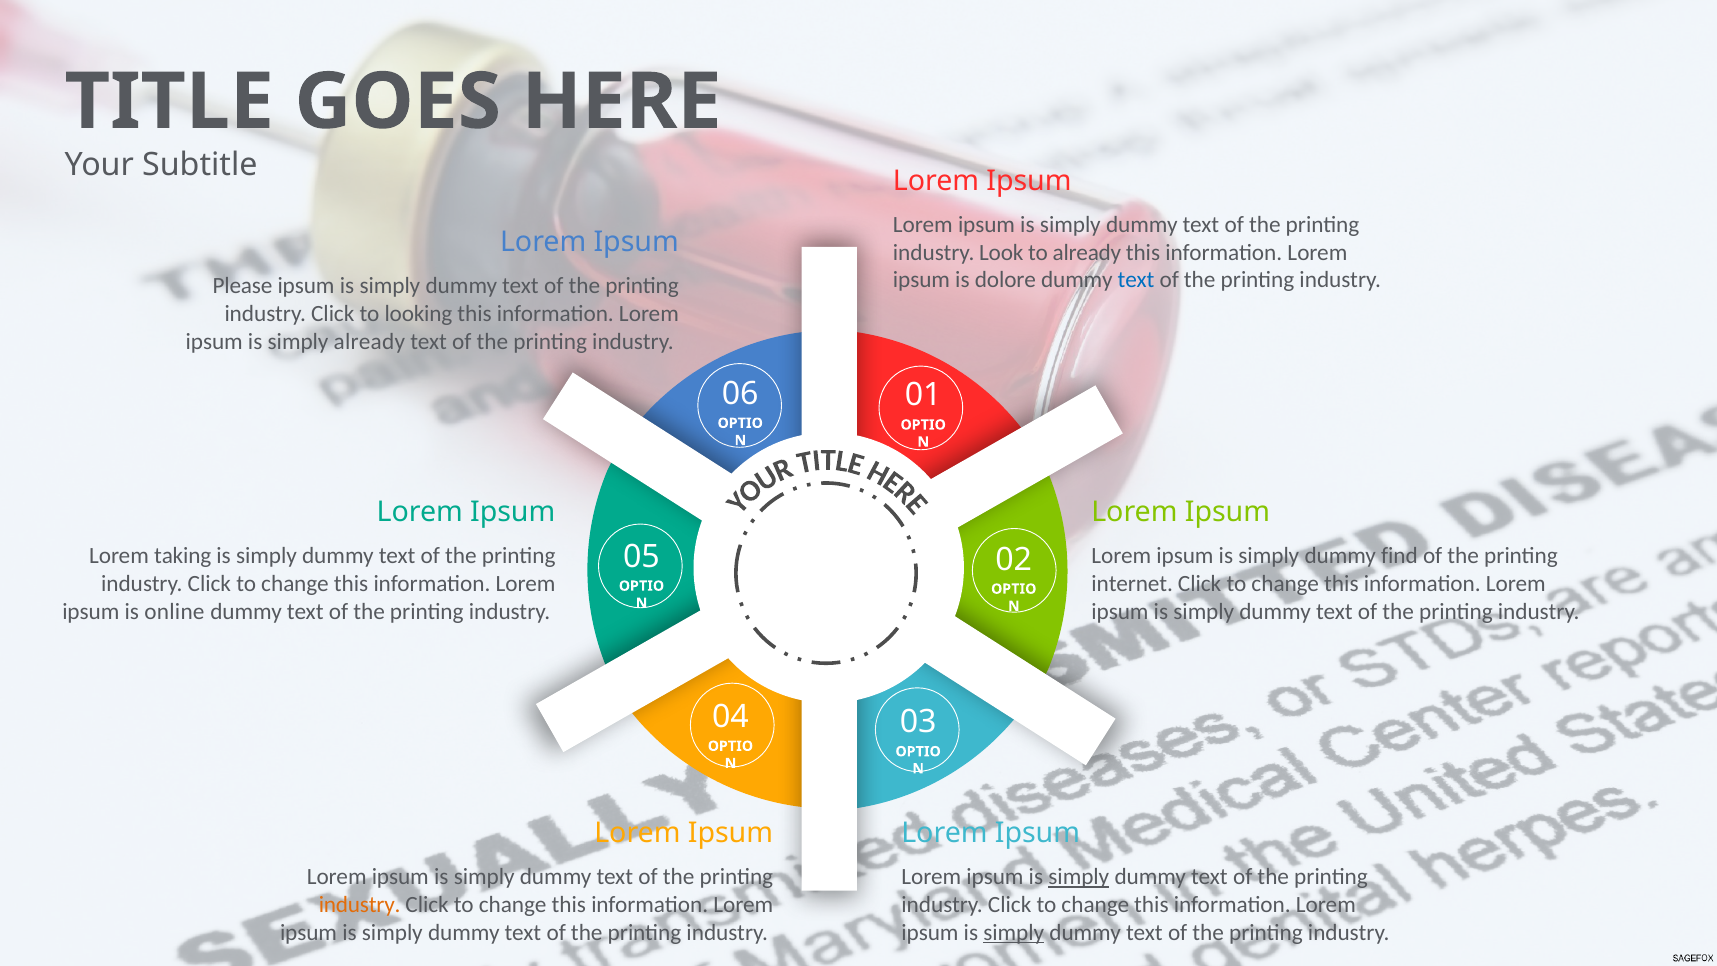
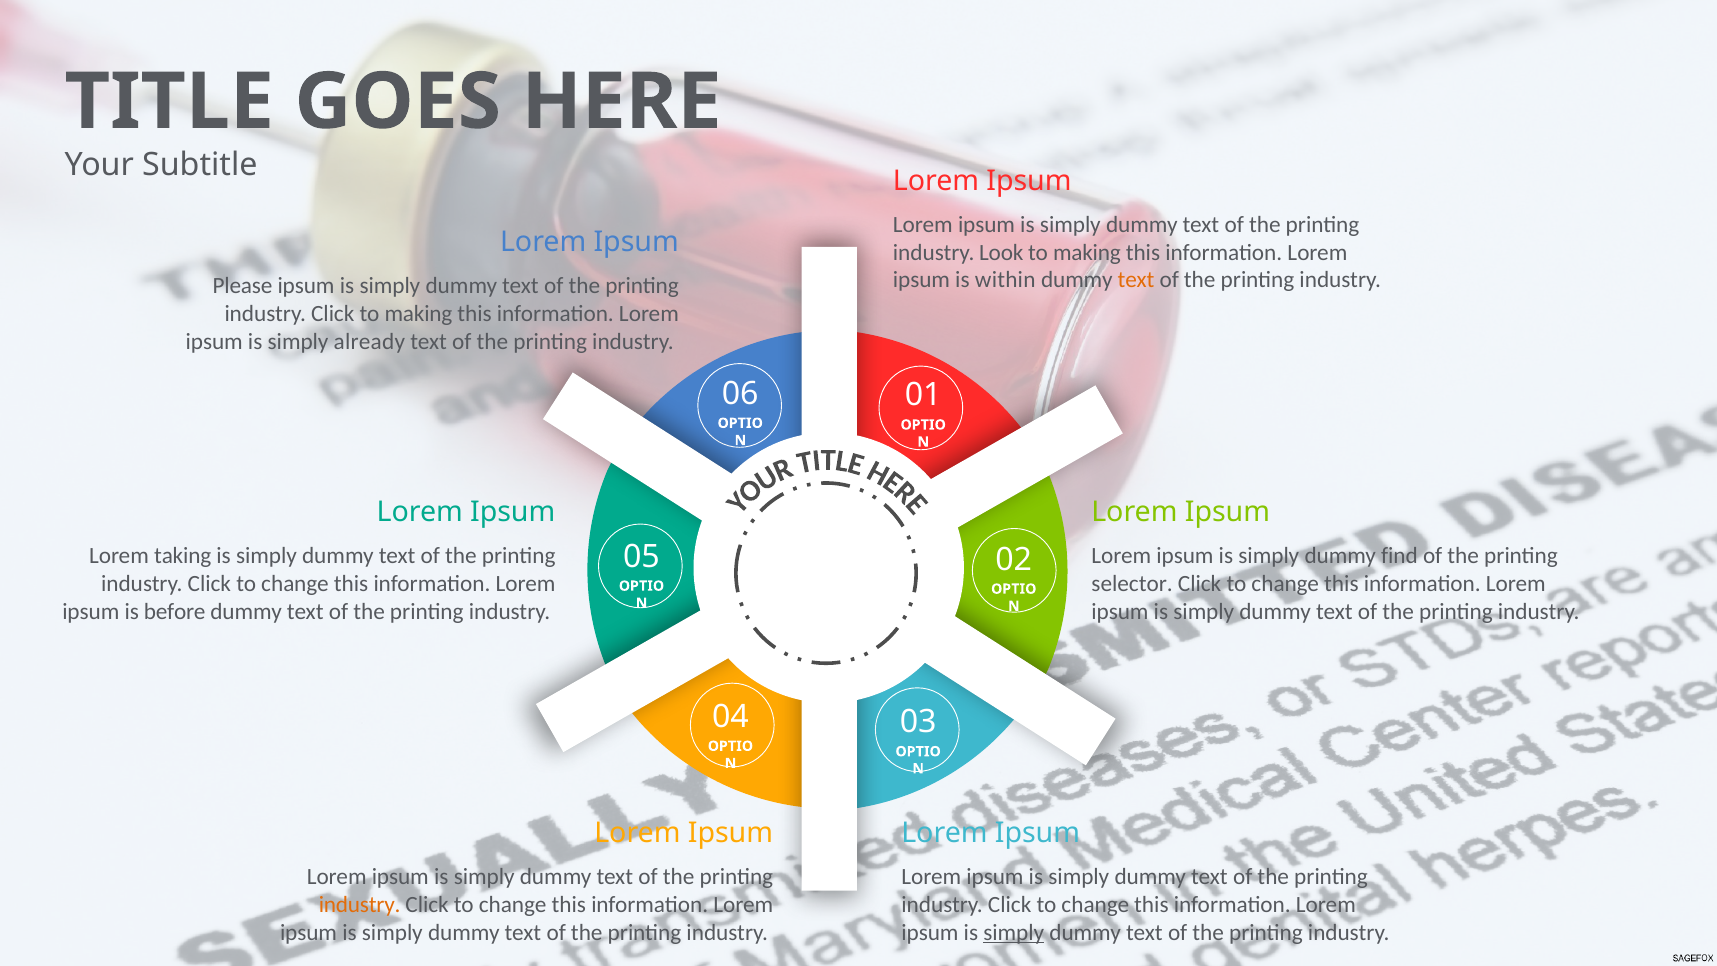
already at (1087, 252): already -> making
dolore: dolore -> within
text at (1136, 280) colour: blue -> orange
Click to looking: looking -> making
internet: internet -> selector
online: online -> before
simply at (1079, 877) underline: present -> none
